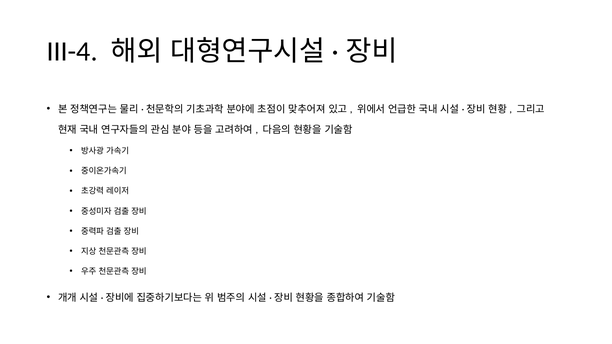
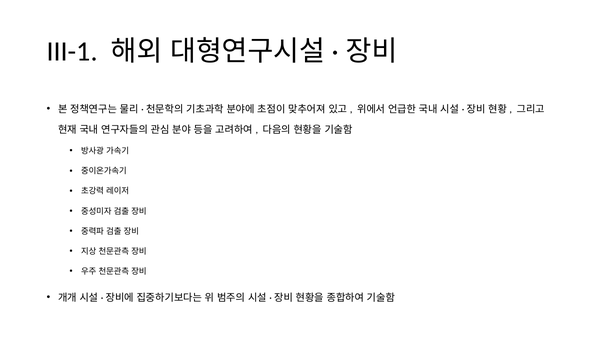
III-4: III-4 -> III-1
